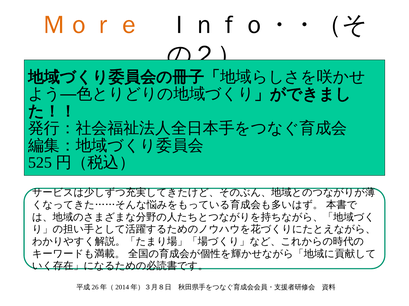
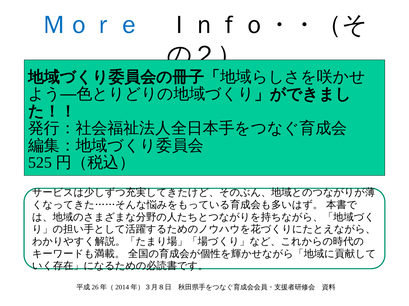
Ｍｏｒｅ colour: orange -> blue
